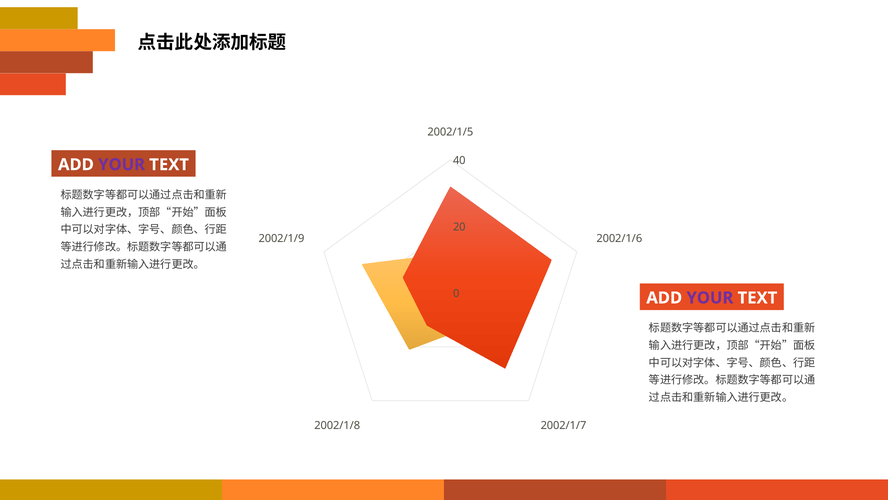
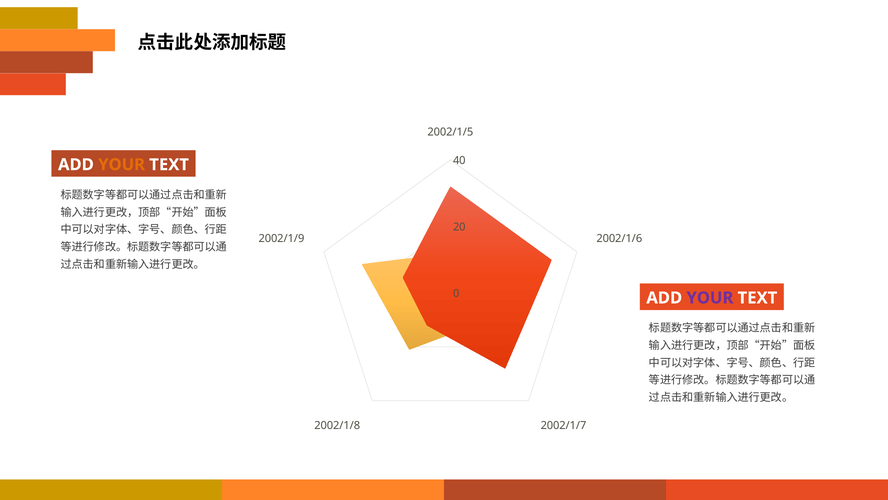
YOUR at (122, 164) colour: purple -> orange
